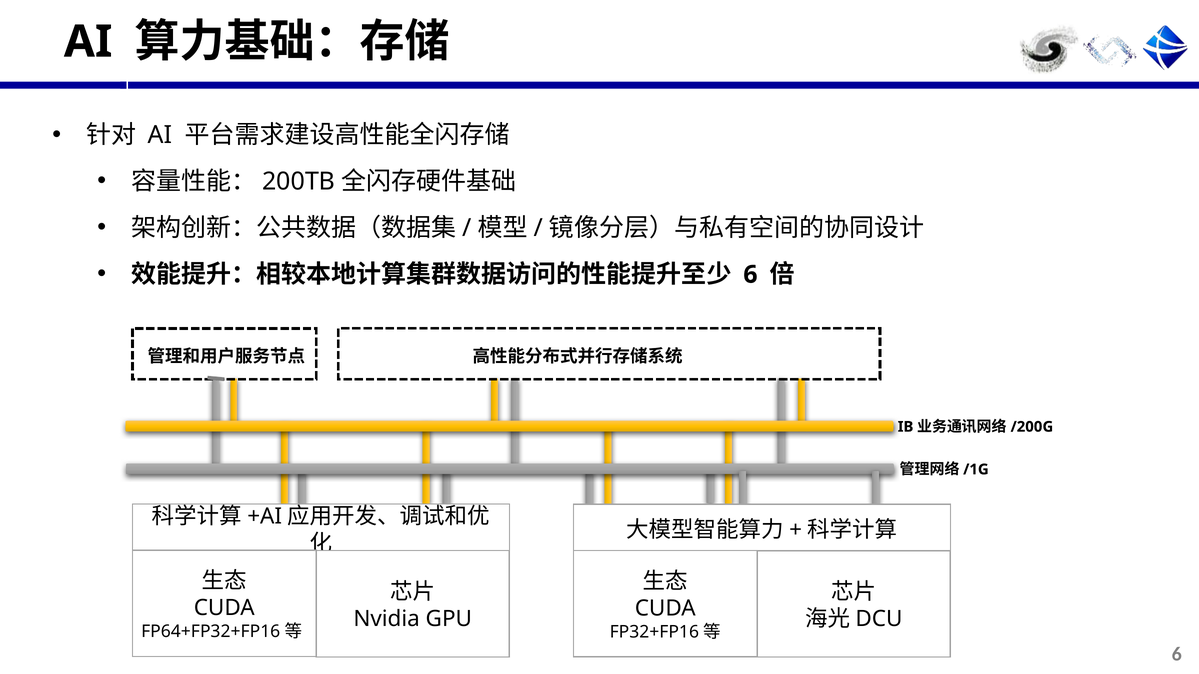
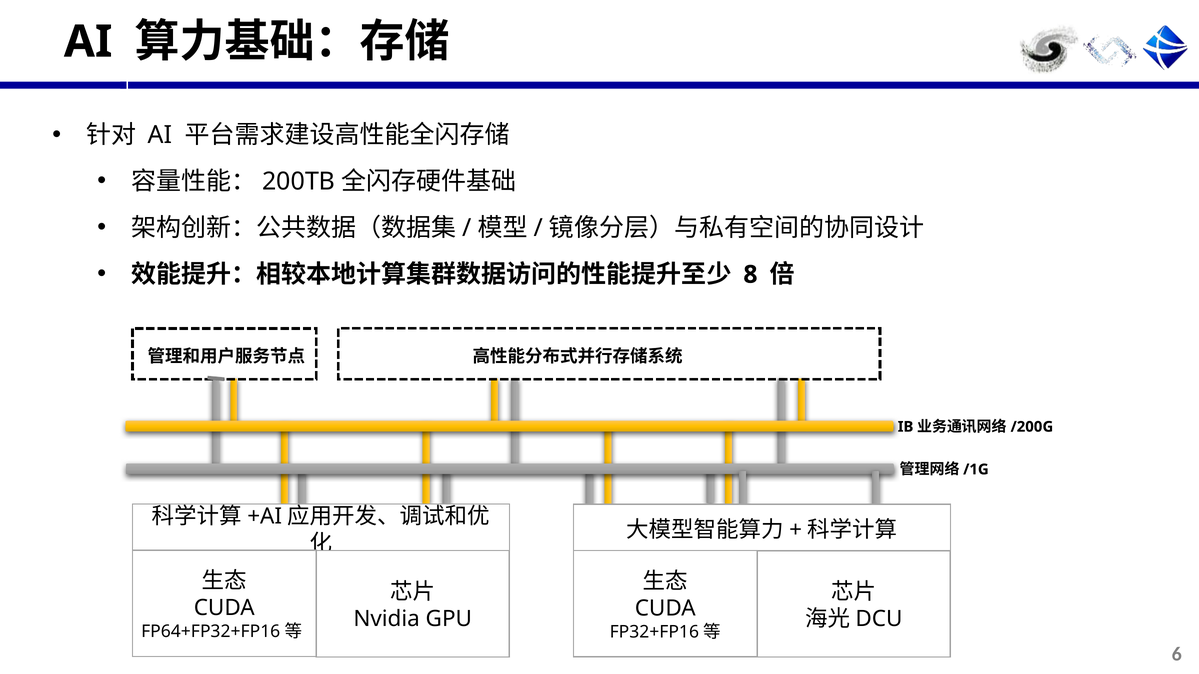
6 at (750, 275): 6 -> 8
